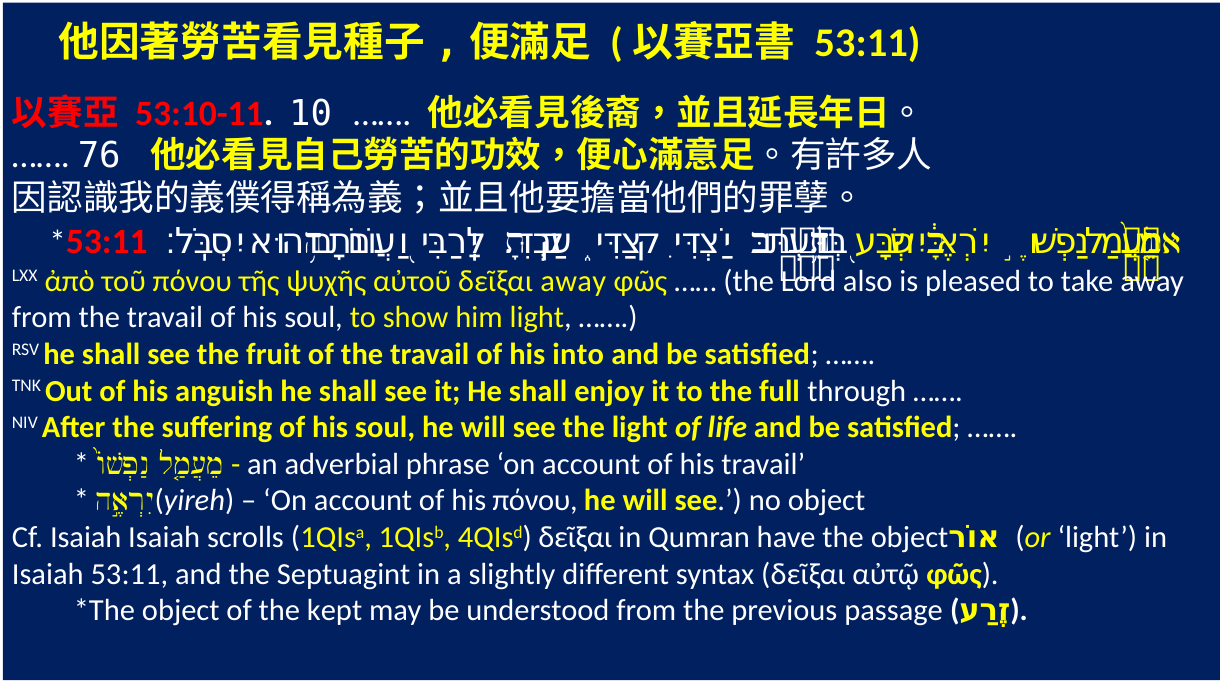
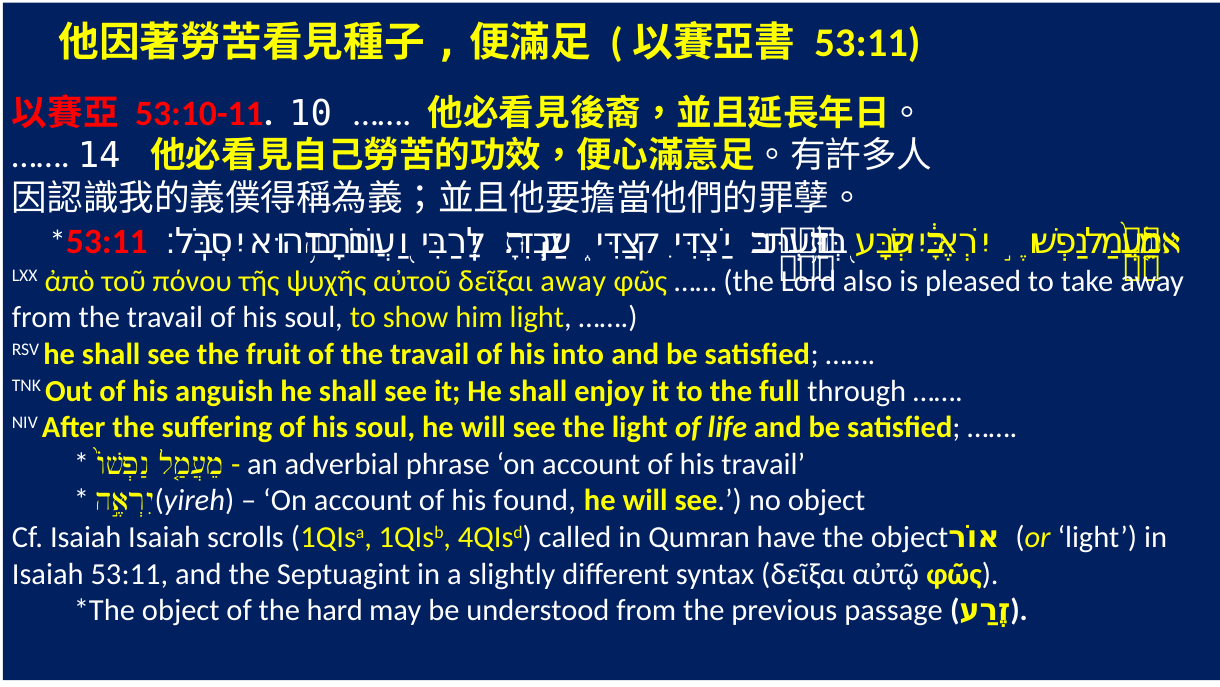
76: 76 -> 14
his πόνου: πόνου -> found
4QIsd δεῖξαι: δεῖξαι -> called
kept: kept -> hard
